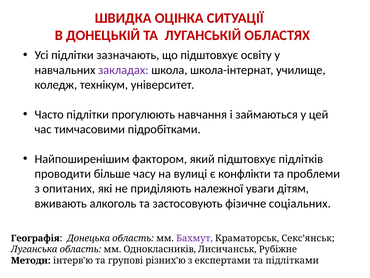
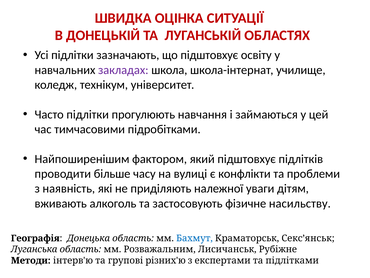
опитаних: опитаних -> наявність
соціальних: соціальних -> насильству
Бахмут colour: purple -> blue
Однокласників: Однокласників -> Розважальним
